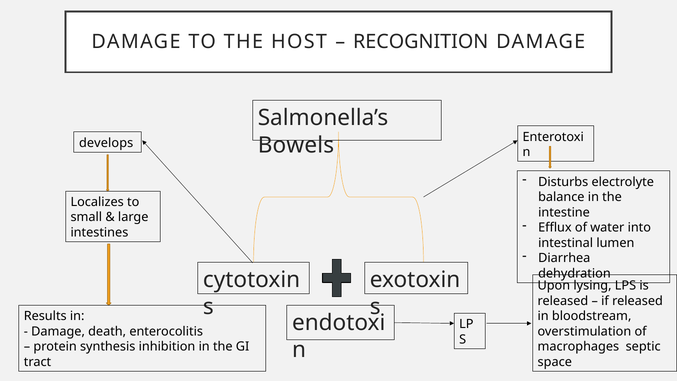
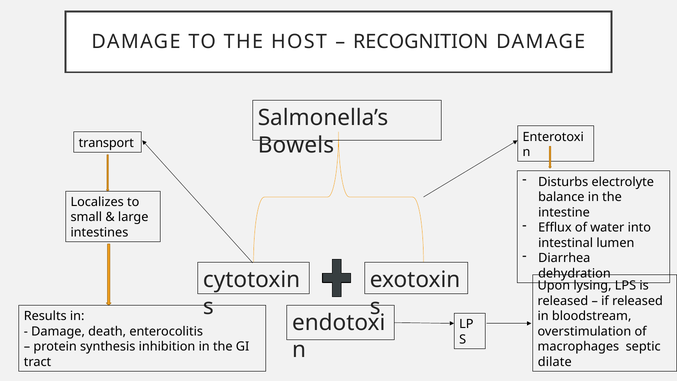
develops: develops -> transport
space: space -> dilate
